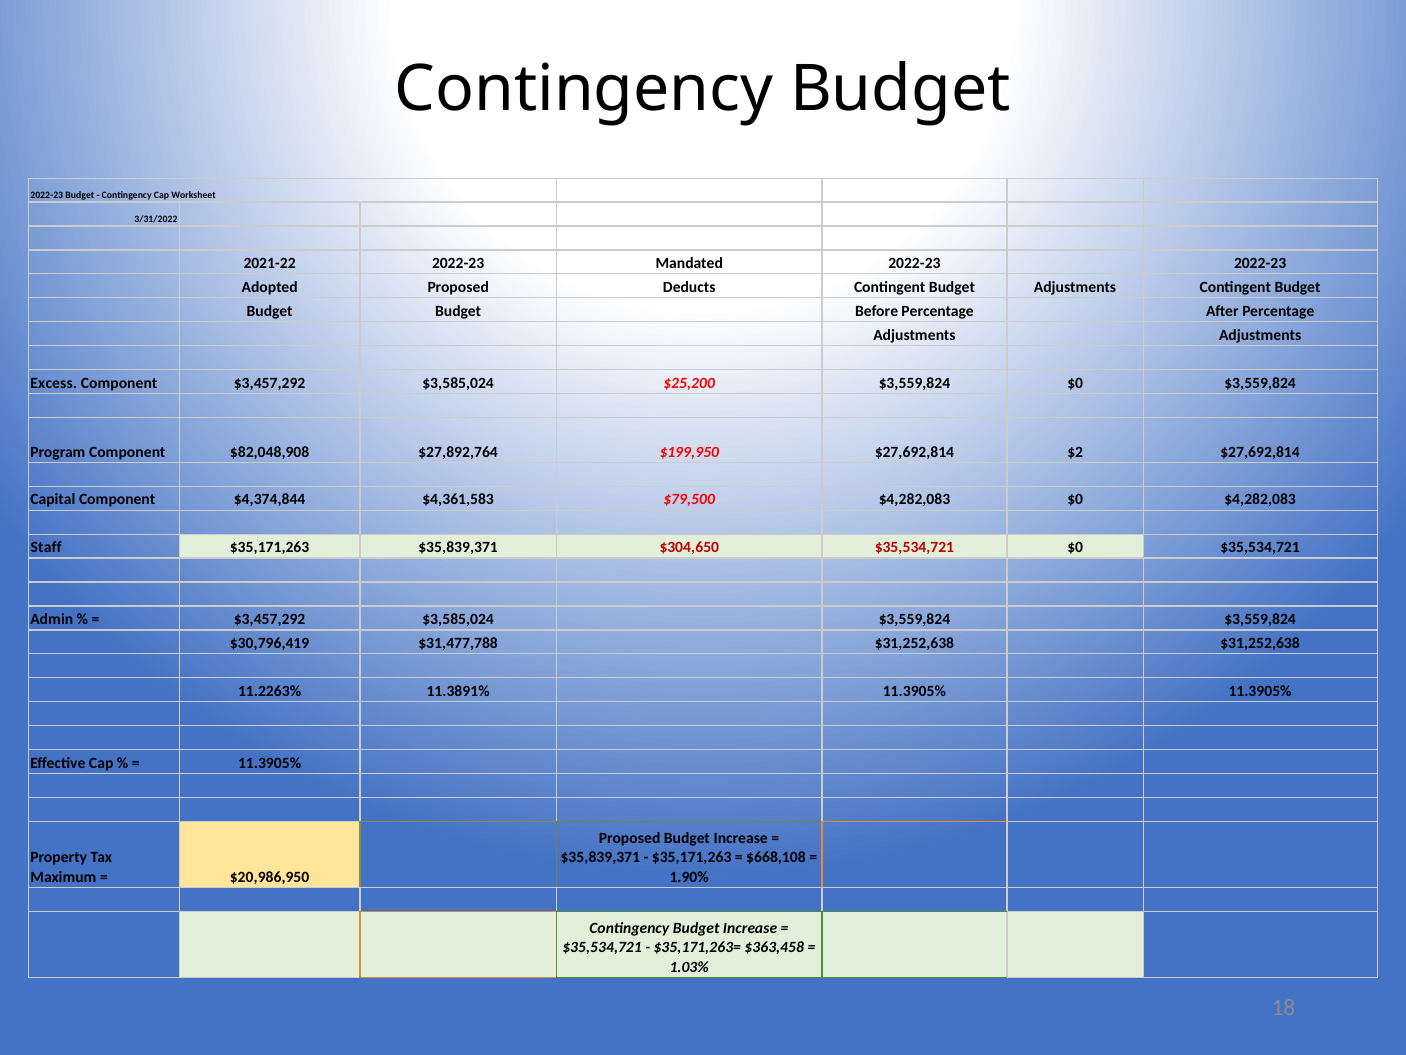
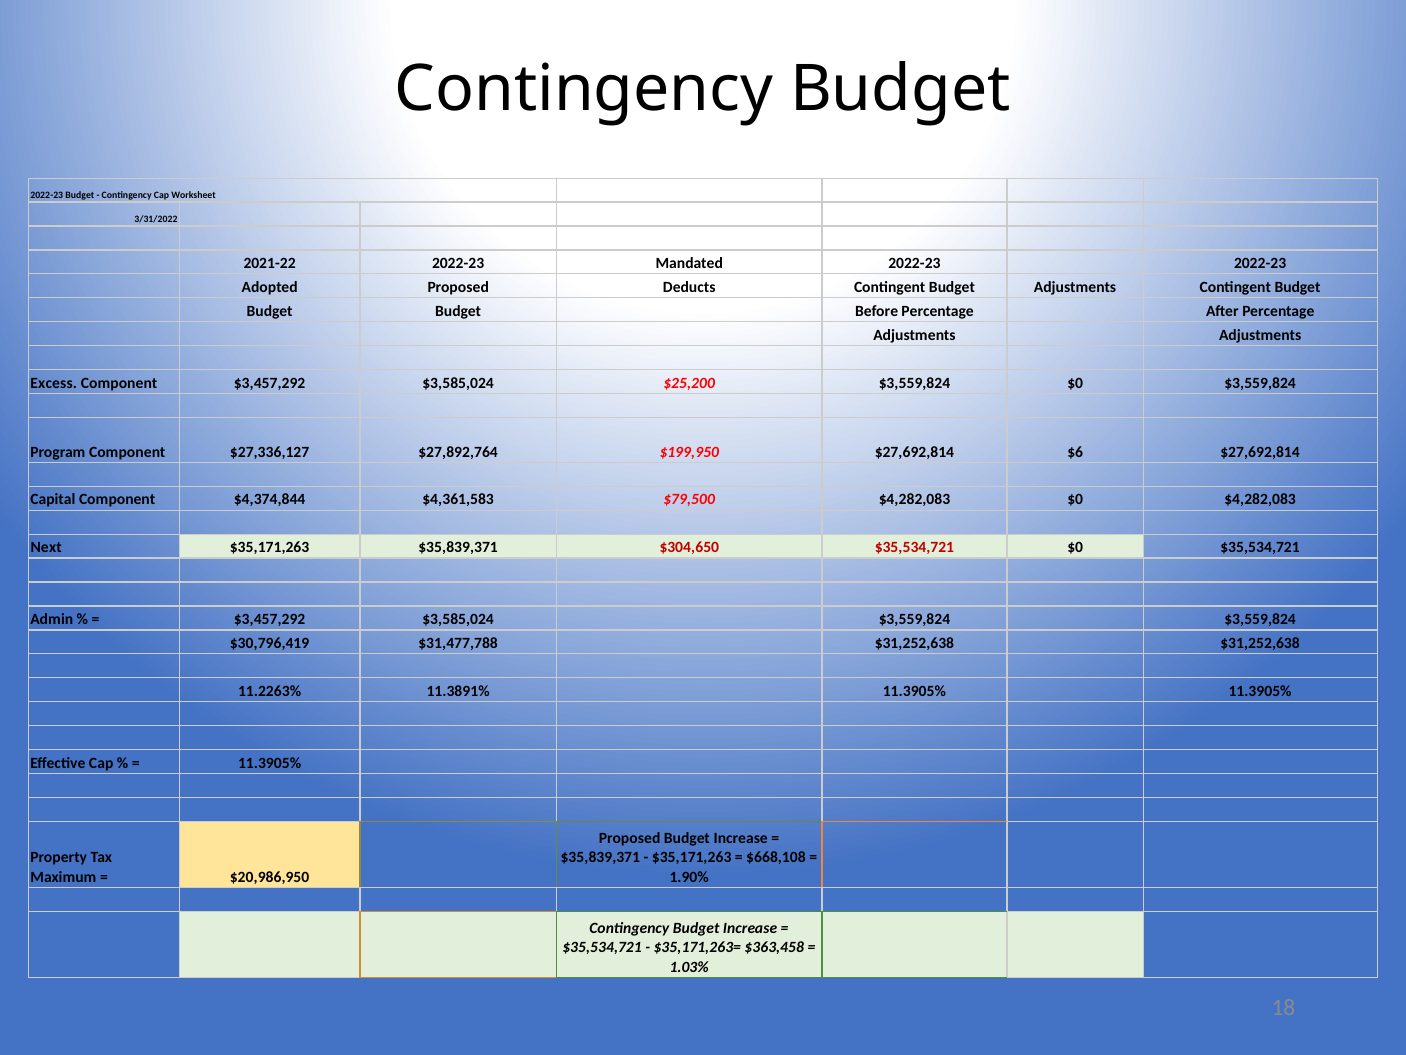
$82,048,908: $82,048,908 -> $27,336,127
$2: $2 -> $6
Staff: Staff -> Next
